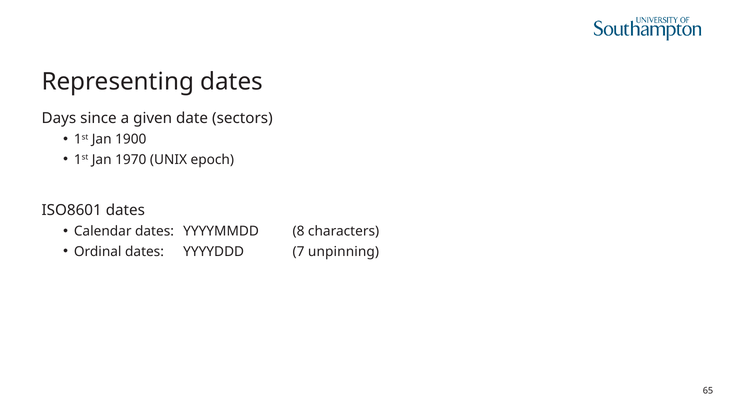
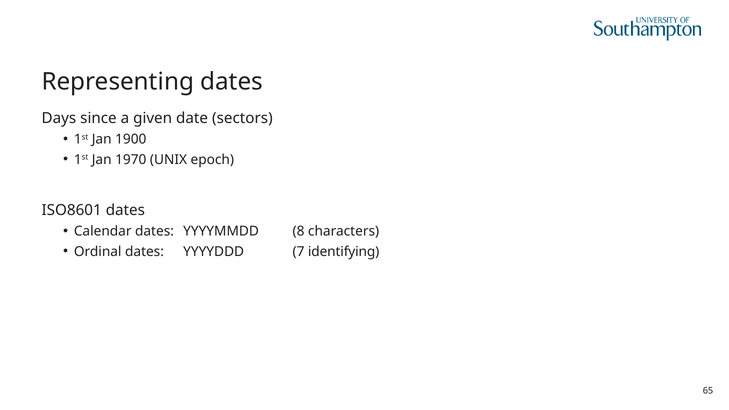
unpinning: unpinning -> identifying
